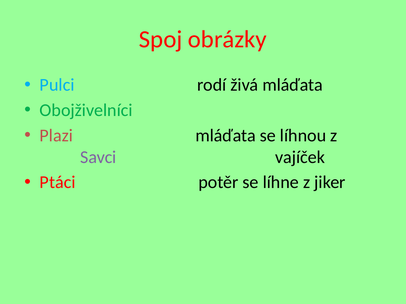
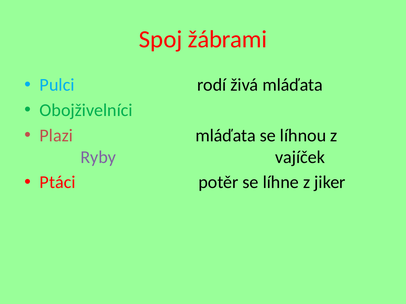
obrázky: obrázky -> žábrami
Savci: Savci -> Ryby
